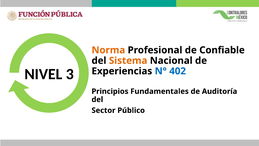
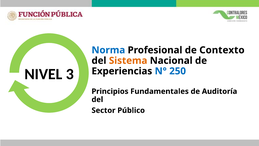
Norma colour: orange -> blue
Confiable: Confiable -> Contexto
402: 402 -> 250
